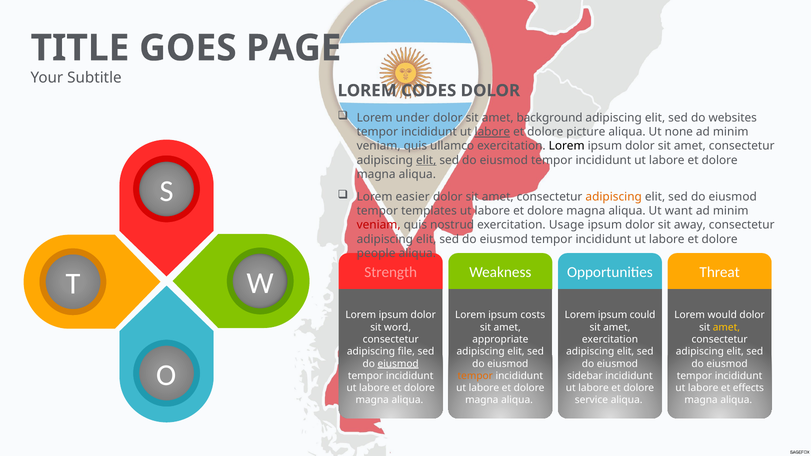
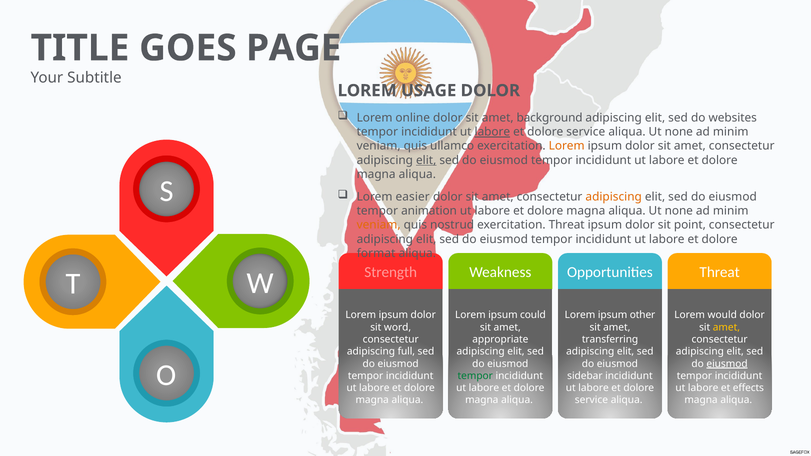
CODES: CODES -> USAGE
under: under -> online
picture at (586, 132): picture -> service
Lorem at (567, 146) colour: black -> orange
templates: templates -> animation
magna aliqua Ut want: want -> none
veniam at (379, 225) colour: red -> orange
exercitation Usage: Usage -> Threat
away: away -> point
people: people -> format
costs: costs -> could
could: could -> other
exercitation at (610, 339): exercitation -> transferring
file: file -> full
eiusmod at (398, 364) underline: present -> none
eiusmod at (727, 364) underline: none -> present
tempor at (475, 376) colour: orange -> green
